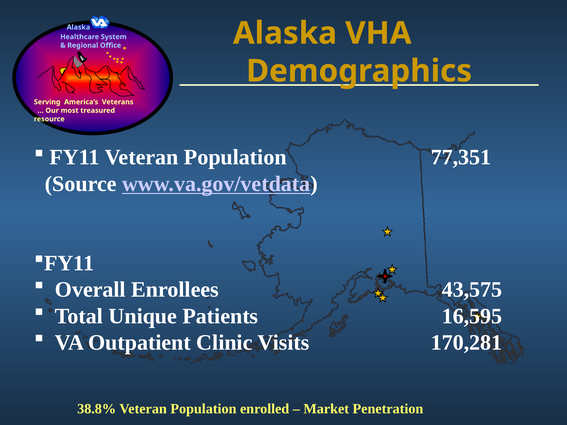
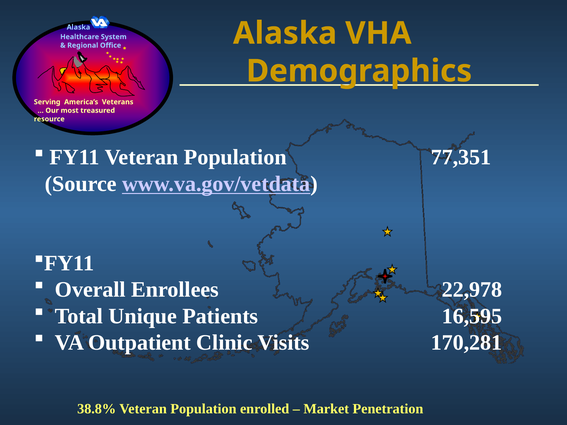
43,575: 43,575 -> 22,978
